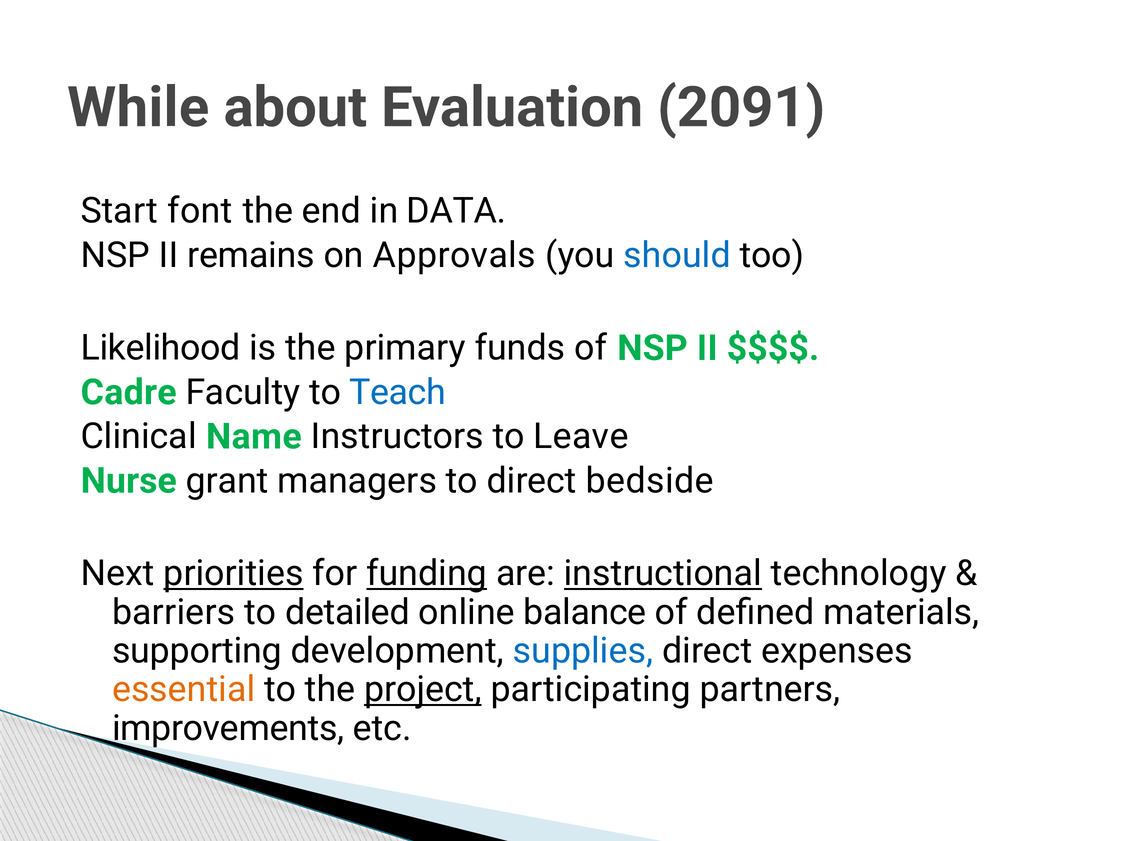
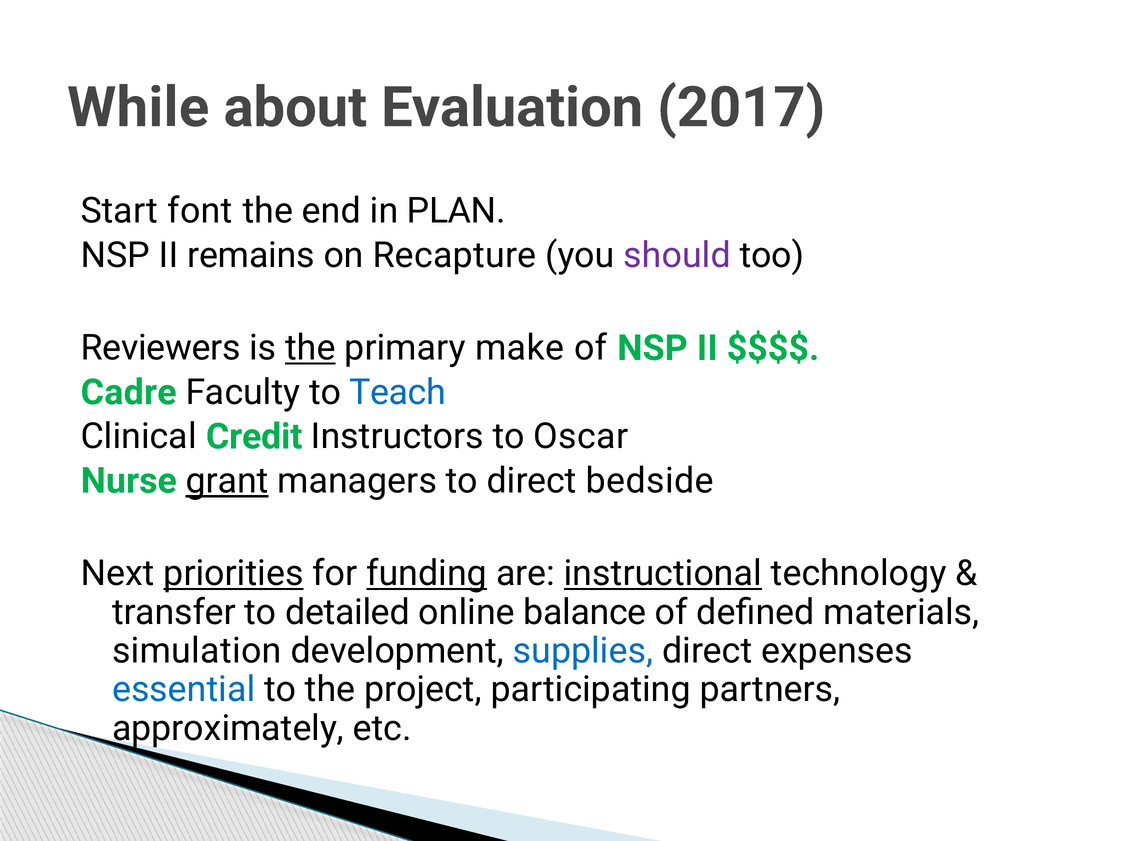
2091: 2091 -> 2017
DATA: DATA -> PLAN
Approvals: Approvals -> Recapture
should colour: blue -> purple
Likelihood: Likelihood -> Reviewers
the at (310, 348) underline: none -> present
funds: funds -> make
Name: Name -> Credit
Leave: Leave -> Oscar
grant underline: none -> present
barriers: barriers -> transfer
supporting: supporting -> simulation
essential colour: orange -> blue
project underline: present -> none
improvements: improvements -> approximately
